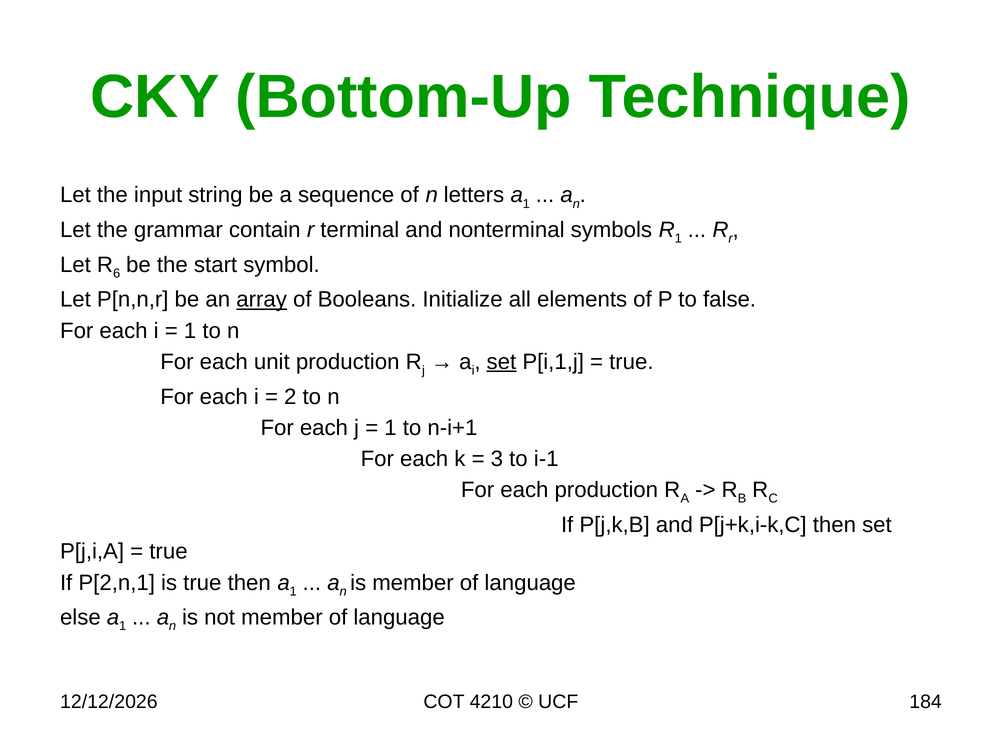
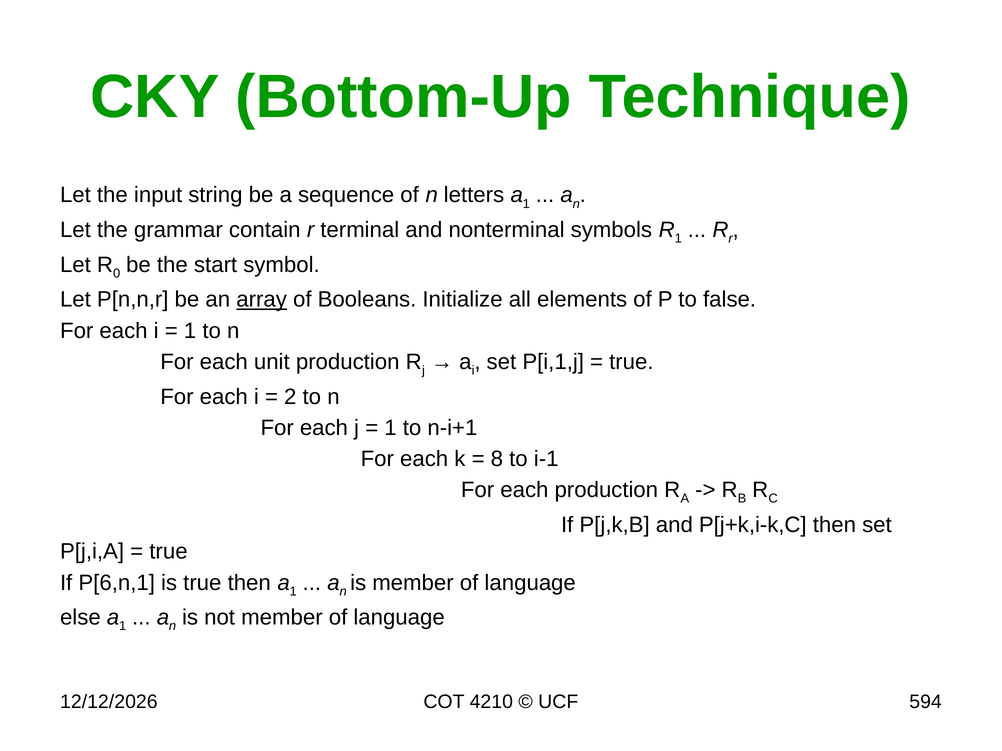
6: 6 -> 0
set at (501, 362) underline: present -> none
3: 3 -> 8
P[2,n,1: P[2,n,1 -> P[6,n,1
184: 184 -> 594
